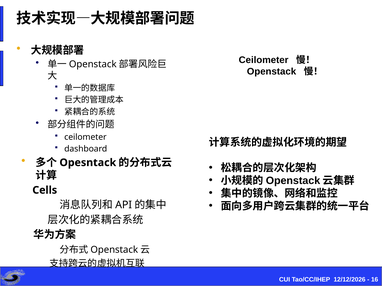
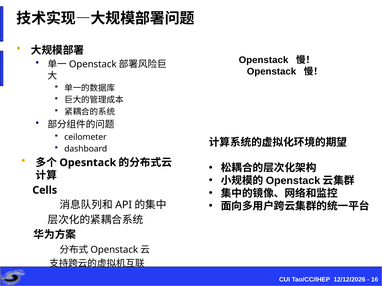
Ceilometer at (264, 60): Ceilometer -> Openstack
